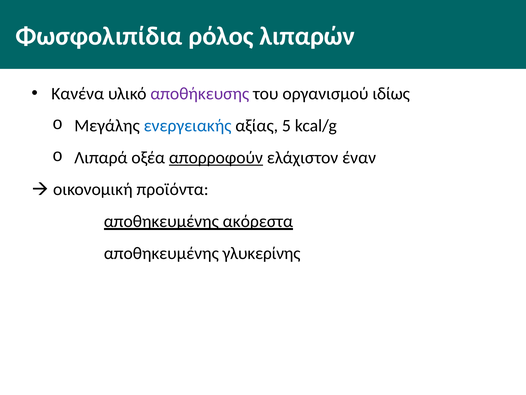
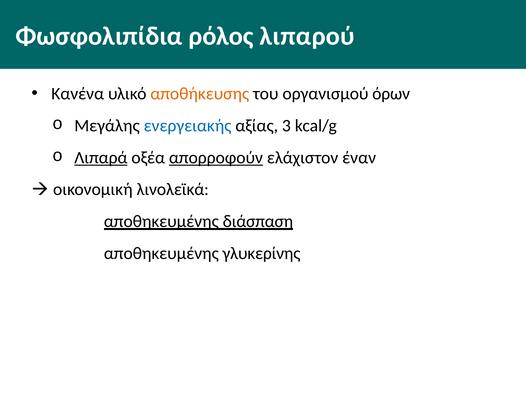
λιπαρών: λιπαρών -> λιπαρού
αποθήκευσης colour: purple -> orange
ιδίως: ιδίως -> όρων
5: 5 -> 3
Λιπαρά underline: none -> present
προϊόντα: προϊόντα -> λινολεϊκά
ακόρεστα: ακόρεστα -> διάσπαση
